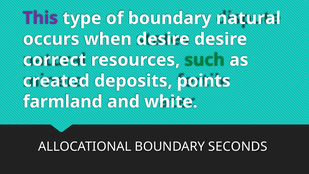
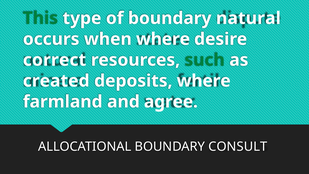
This colour: purple -> green
when desire: desire -> where
deposits points: points -> where
white: white -> agree
SECONDS: SECONDS -> CONSULT
